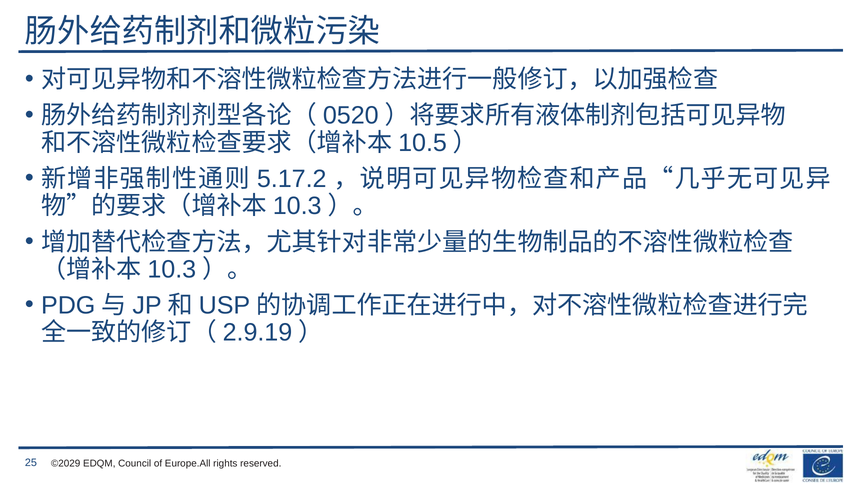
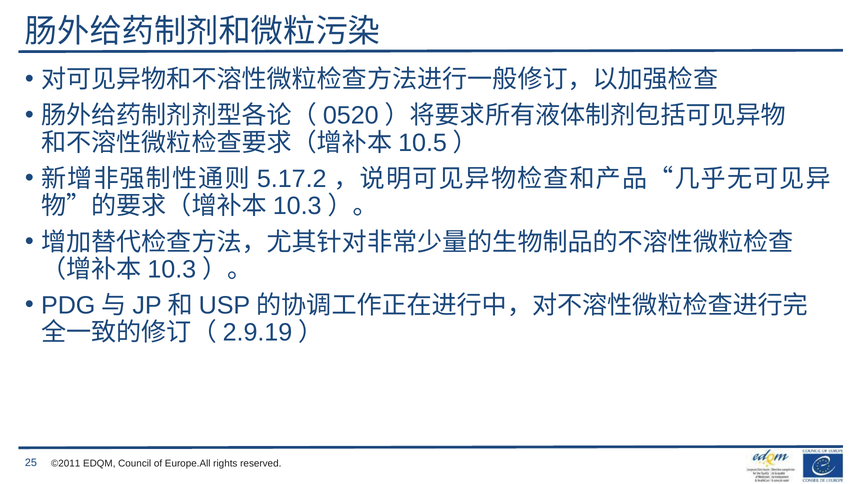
©2029: ©2029 -> ©2011
